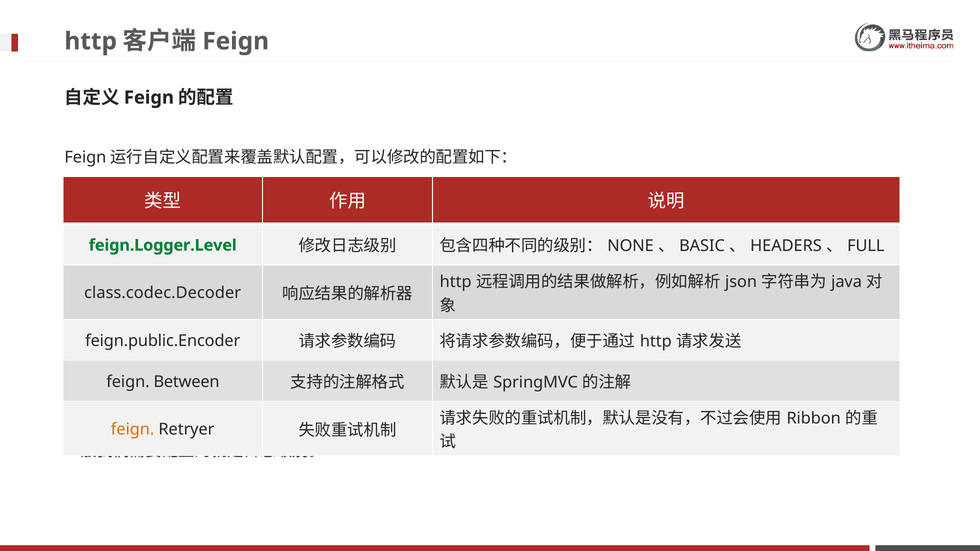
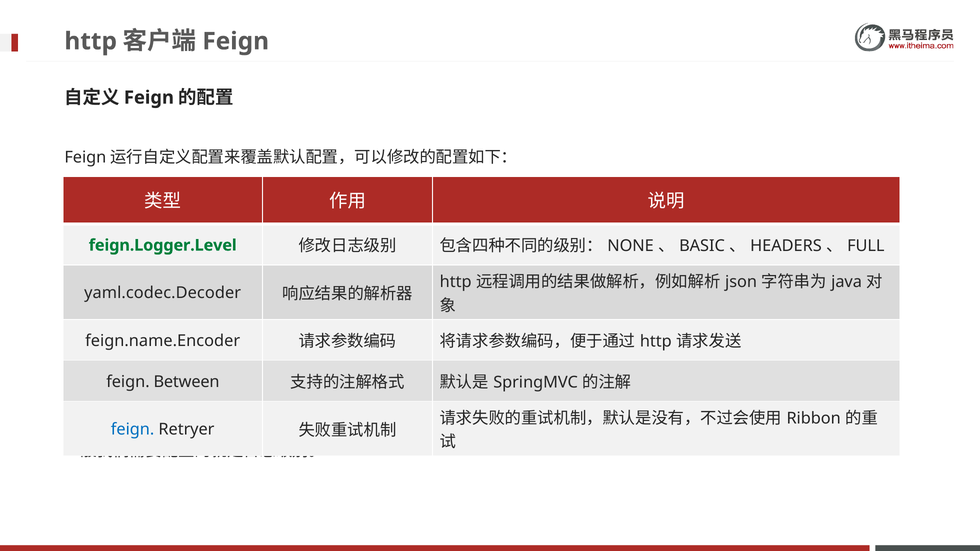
class.codec.Decoder: class.codec.Decoder -> yaml.codec.Decoder
feign.public.Encoder: feign.public.Encoder -> feign.name.Encoder
feign at (133, 430) colour: orange -> blue
